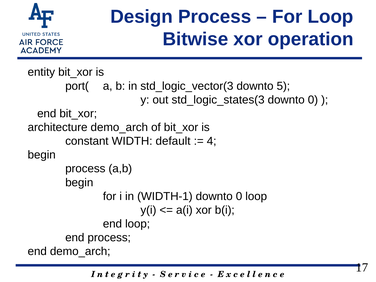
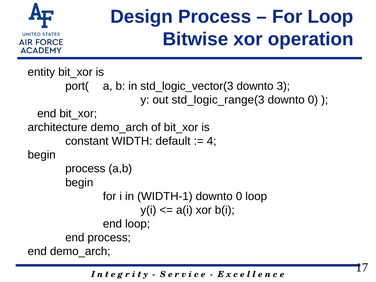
5: 5 -> 3
std_logic_states(3: std_logic_states(3 -> std_logic_range(3
